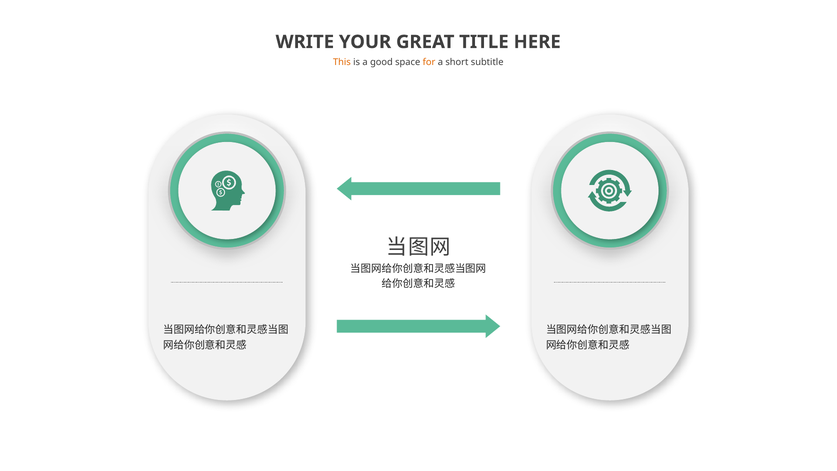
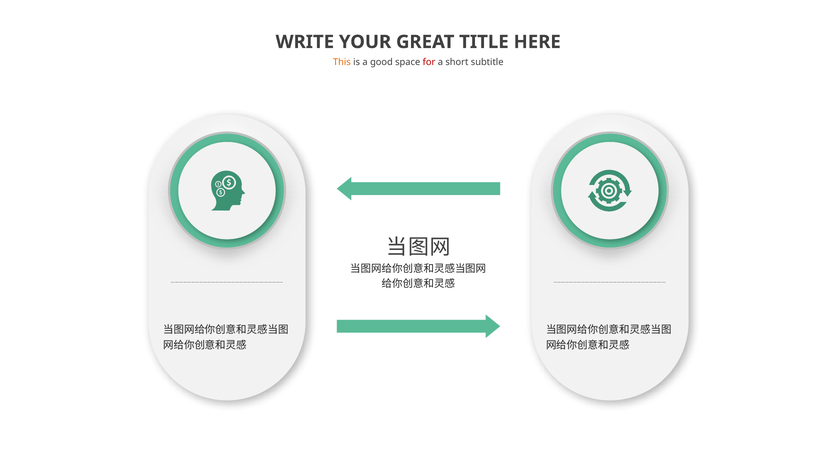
for colour: orange -> red
